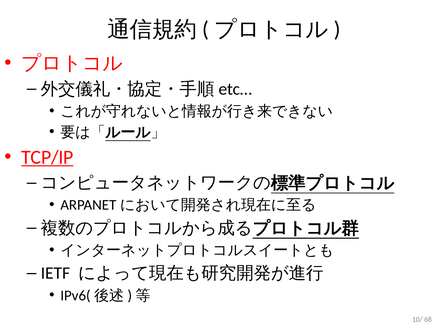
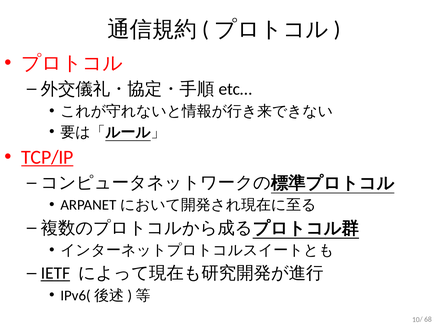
IETF underline: none -> present
